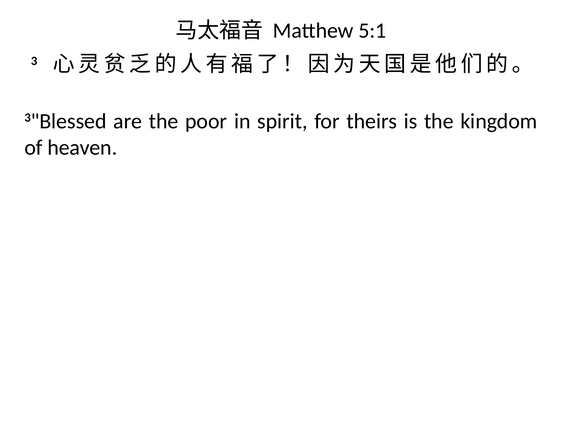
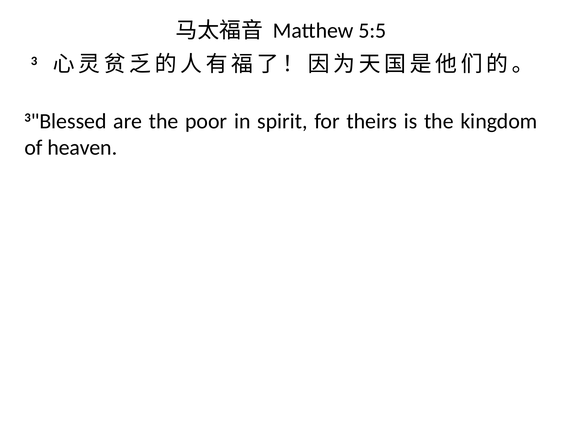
5:1: 5:1 -> 5:5
